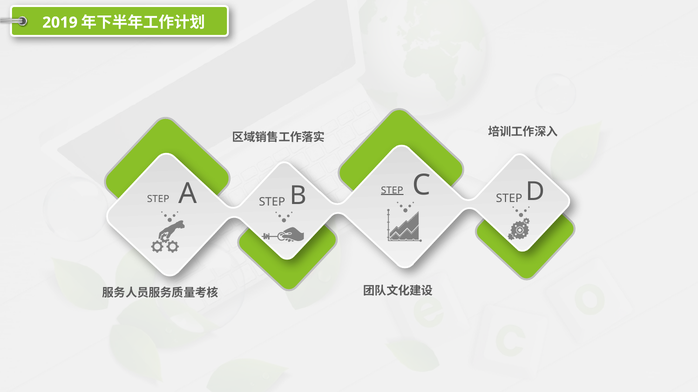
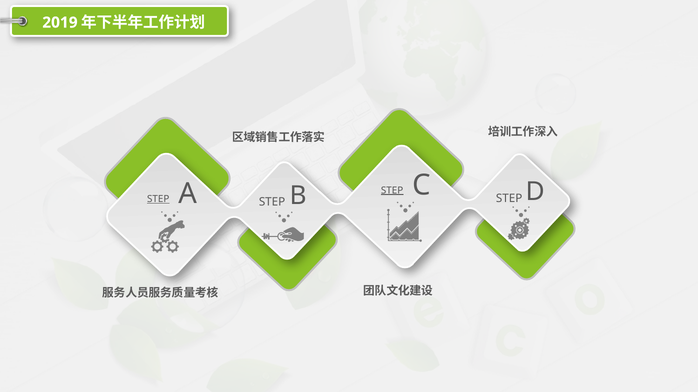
STEP at (158, 199) underline: none -> present
